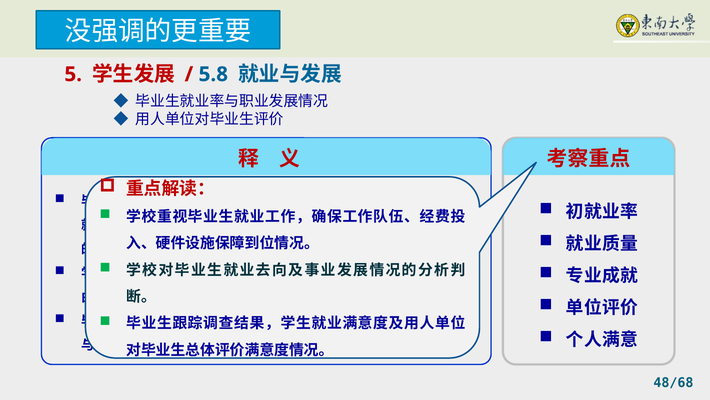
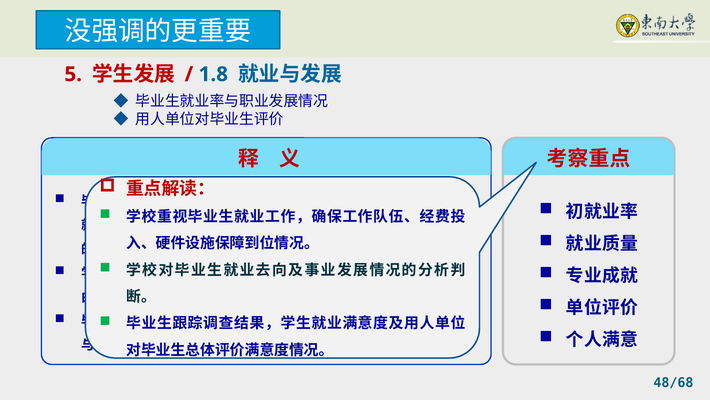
5.8: 5.8 -> 1.8
